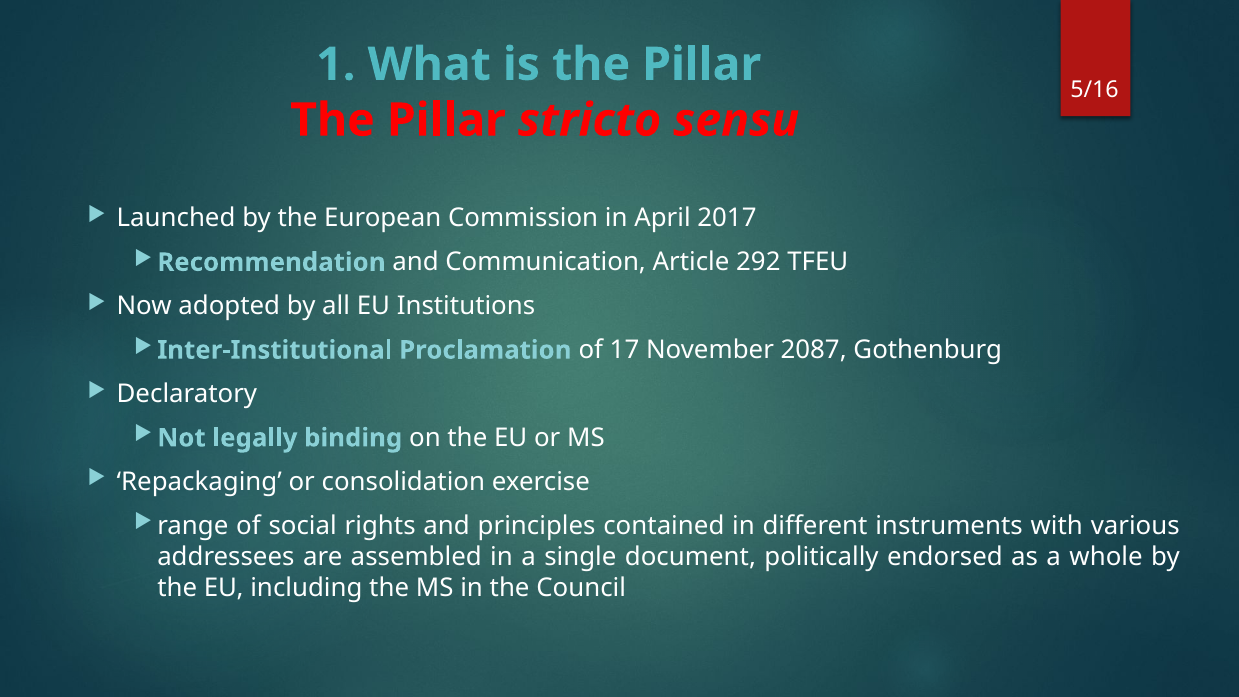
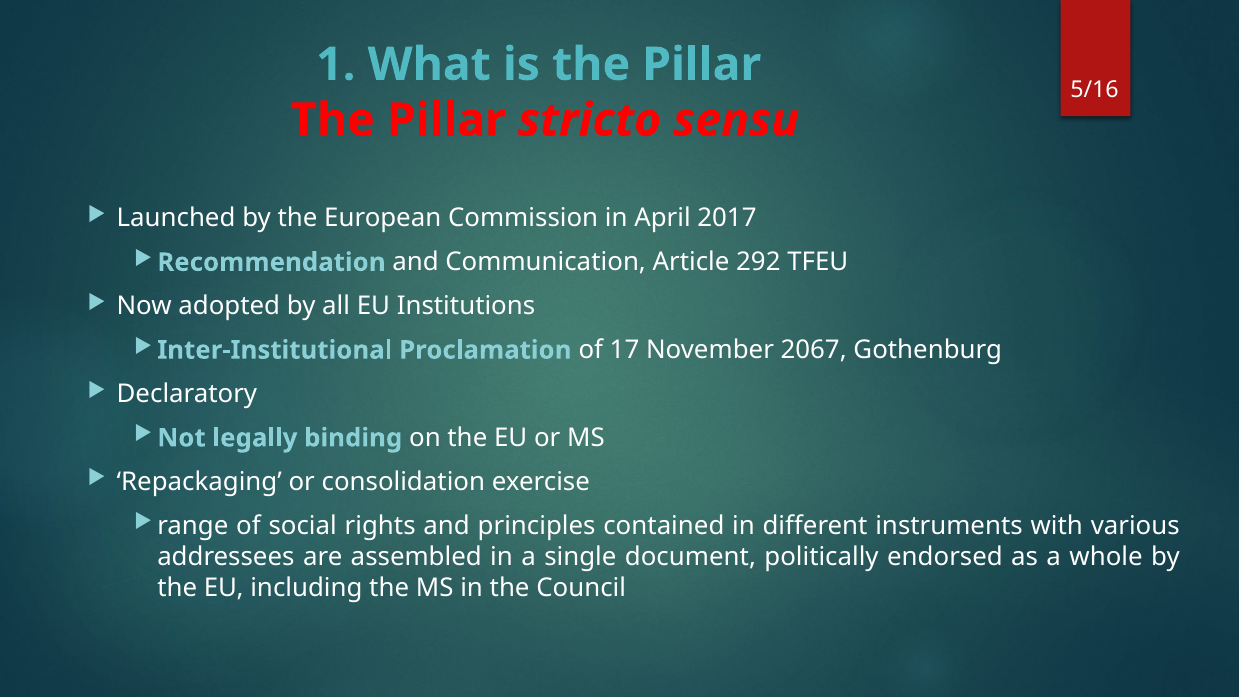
2087: 2087 -> 2067
